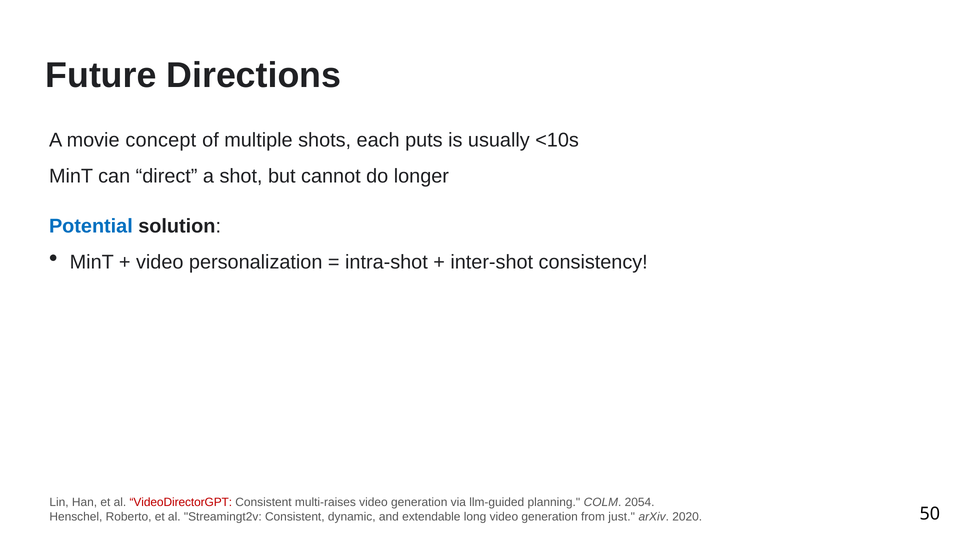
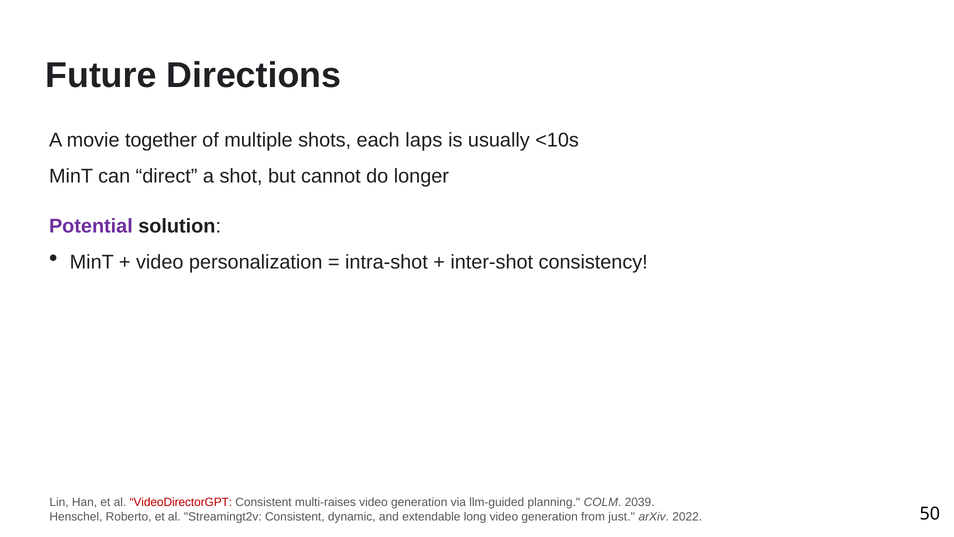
concept: concept -> together
puts: puts -> laps
Potential colour: blue -> purple
2054: 2054 -> 2039
2020: 2020 -> 2022
